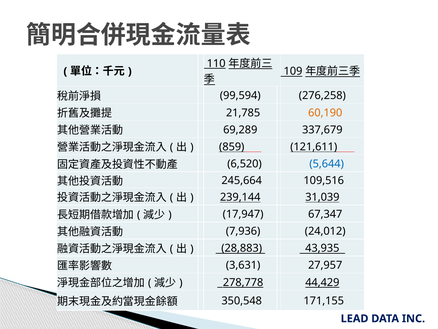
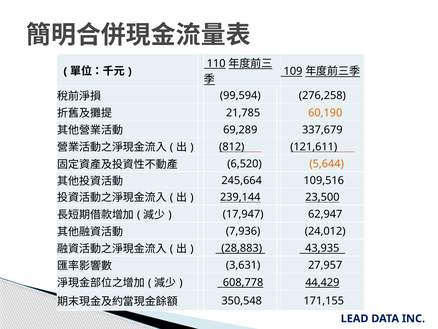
859: 859 -> 812
5,644 colour: blue -> orange
31,039: 31,039 -> 23,500
67,347: 67,347 -> 62,947
278,778: 278,778 -> 608,778
